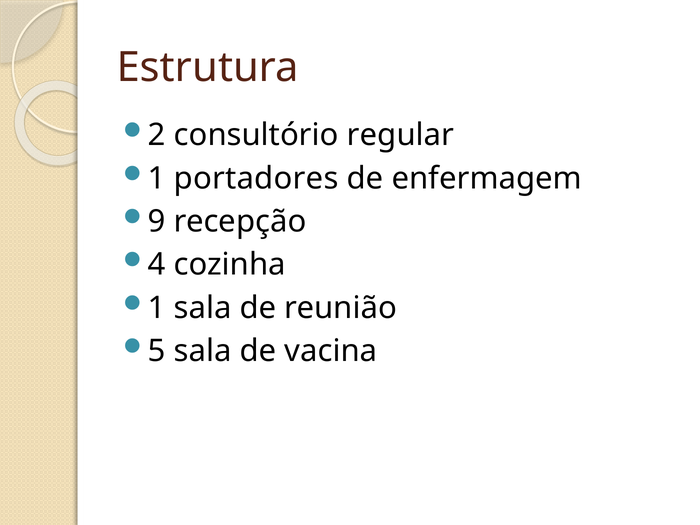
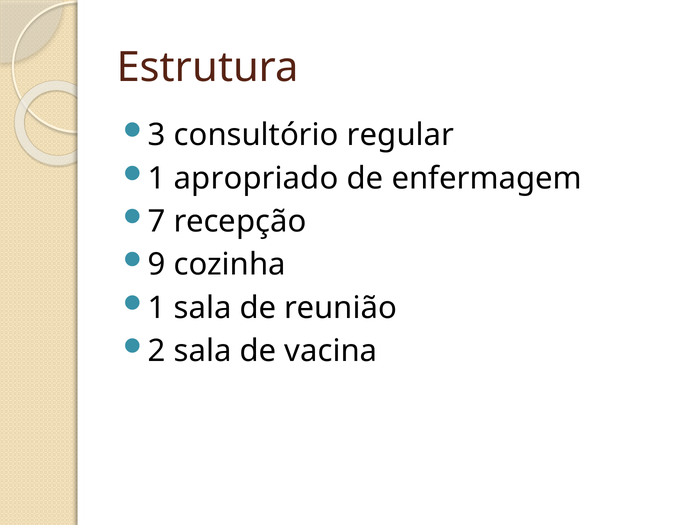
2: 2 -> 3
portadores: portadores -> apropriado
9: 9 -> 7
4: 4 -> 9
5: 5 -> 2
